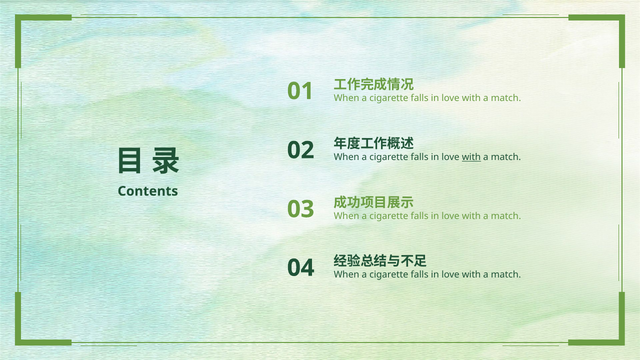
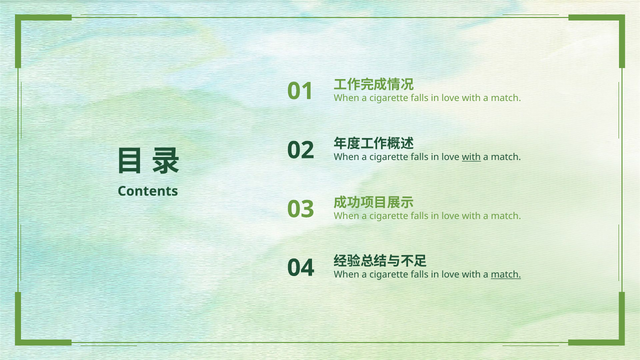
match at (506, 275) underline: none -> present
